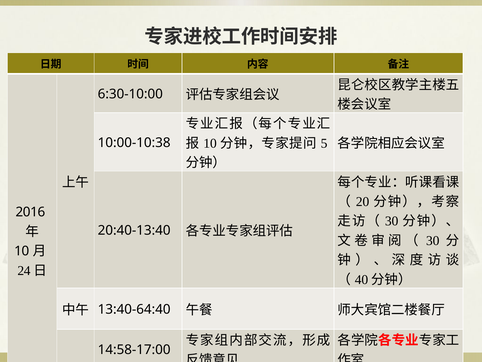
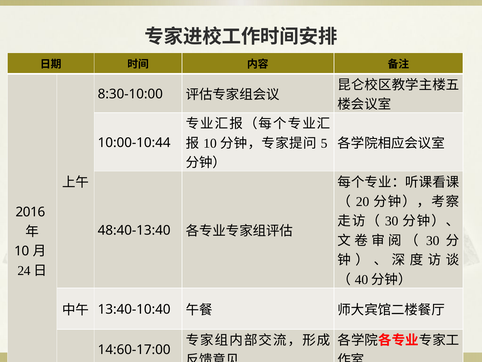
6:30-10:00: 6:30-10:00 -> 8:30-10:00
10:00-10:38: 10:00-10:38 -> 10:00-10:44
20:40-13:40: 20:40-13:40 -> 48:40-13:40
13:40-64:40: 13:40-64:40 -> 13:40-10:40
14:58-17:00: 14:58-17:00 -> 14:60-17:00
